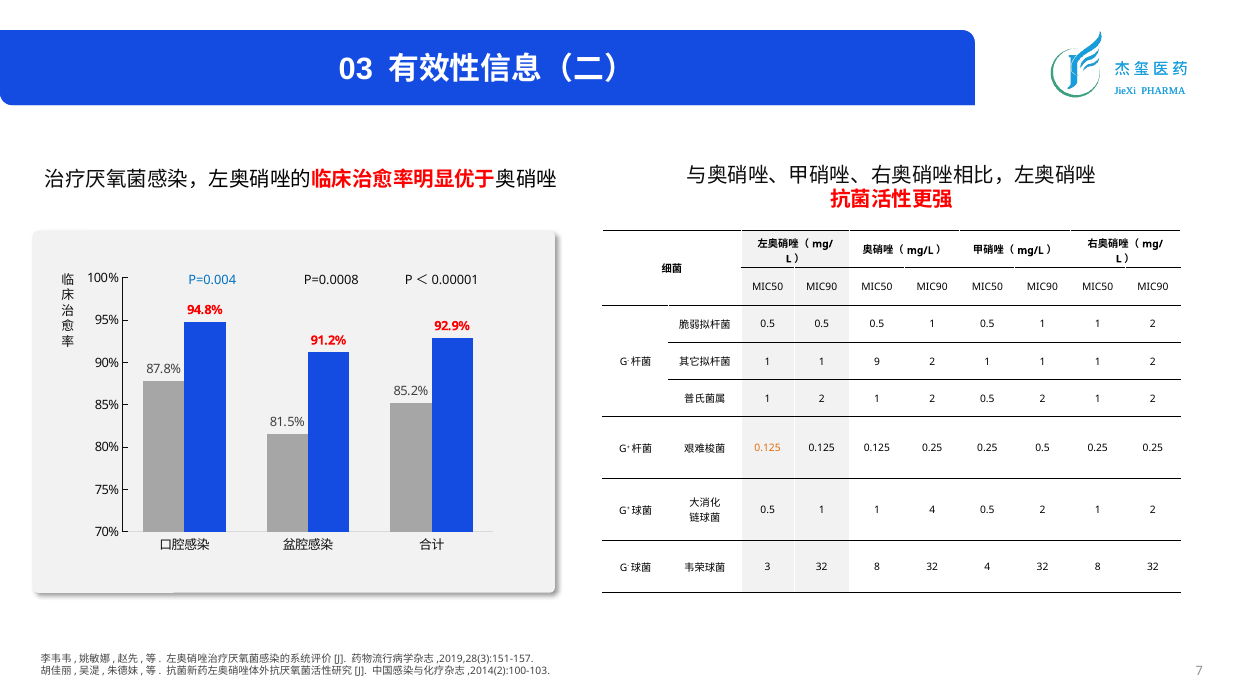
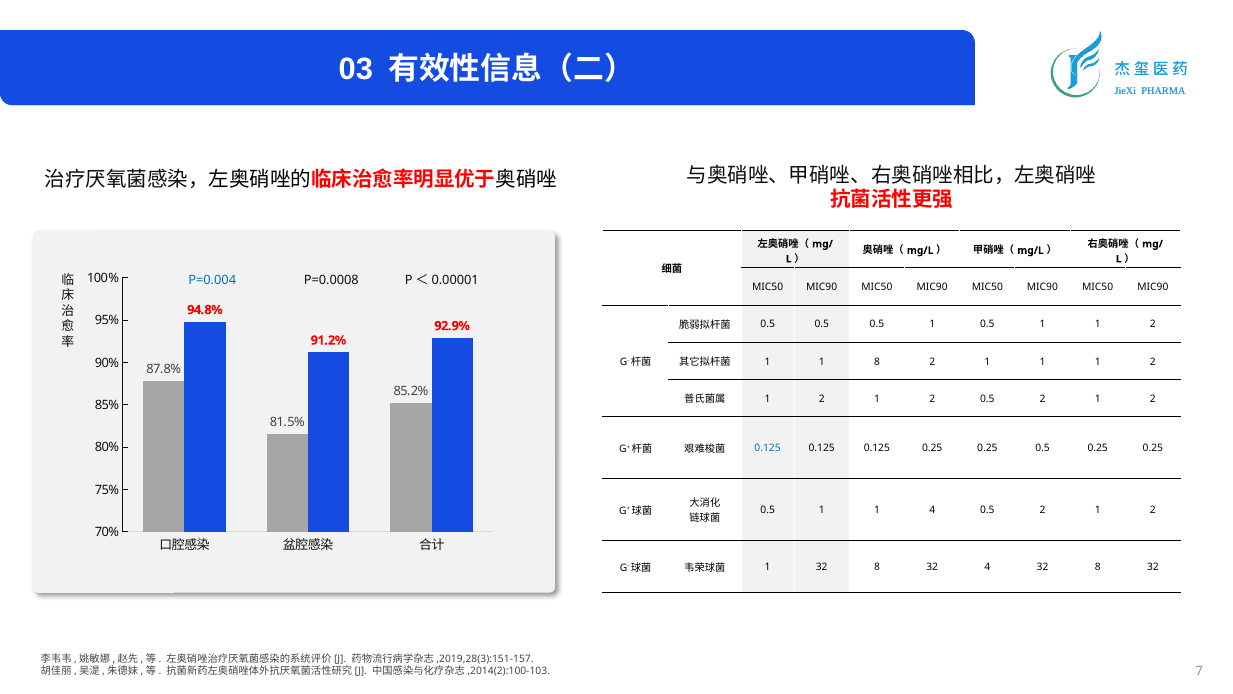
1 9: 9 -> 8
0.125 at (768, 448) colour: orange -> blue
3 at (768, 567): 3 -> 1
